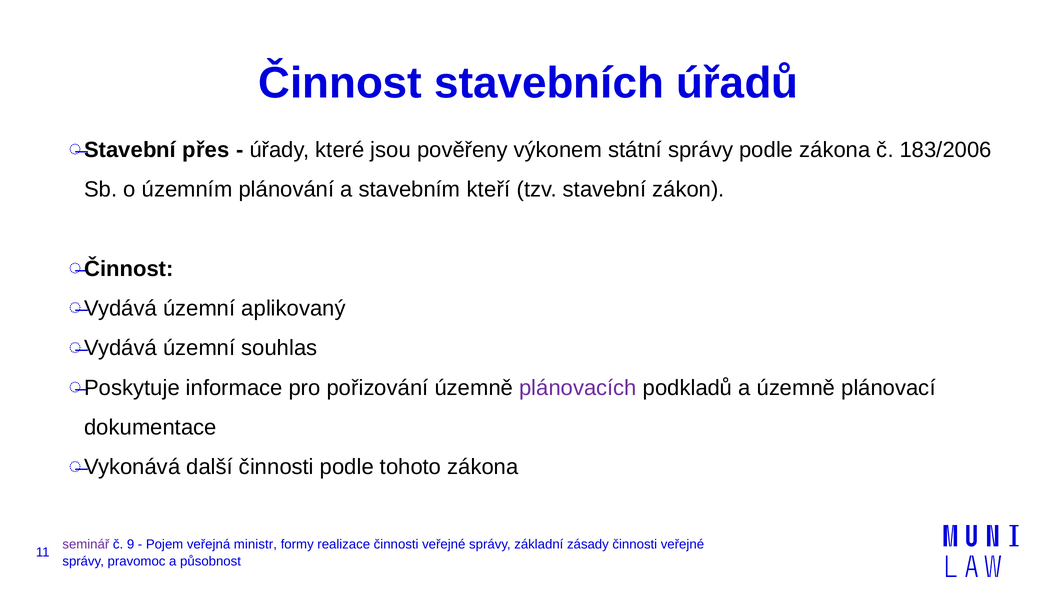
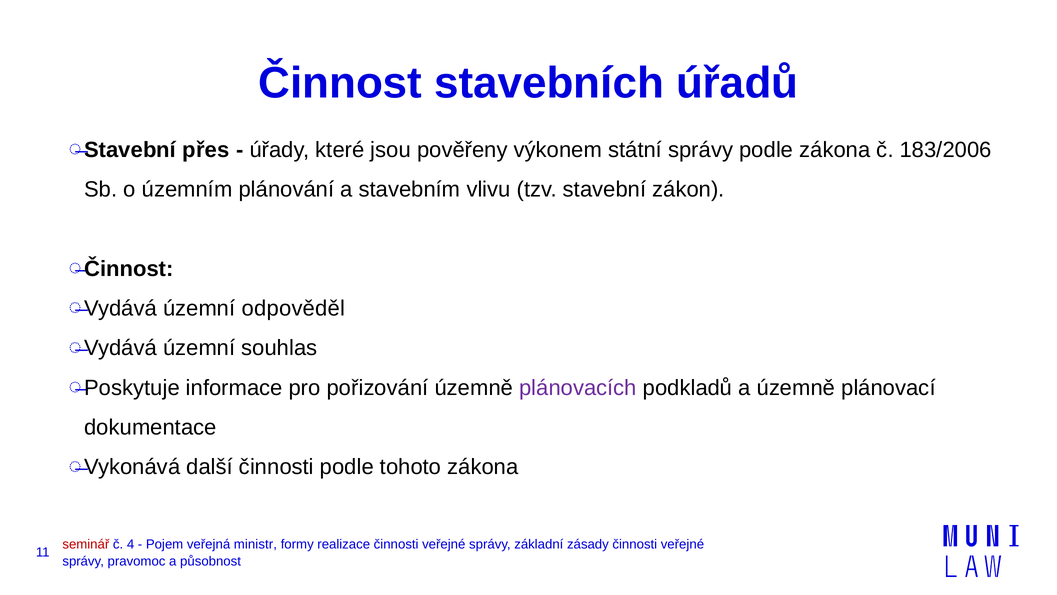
kteří: kteří -> vlivu
aplikovaný: aplikovaný -> odpověděl
seminář colour: purple -> red
9: 9 -> 4
